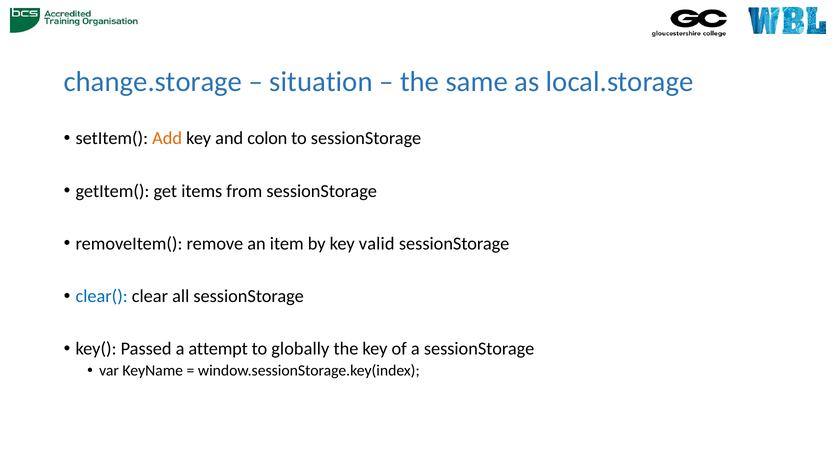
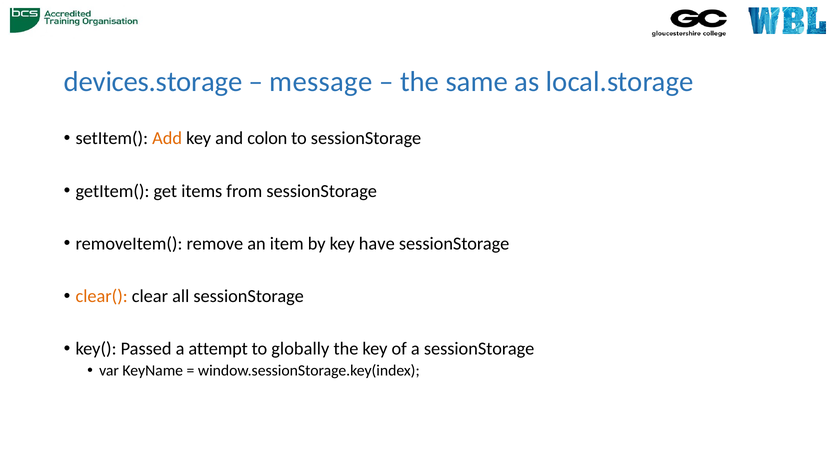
change.storage: change.storage -> devices.storage
situation: situation -> message
valid: valid -> have
clear( colour: blue -> orange
